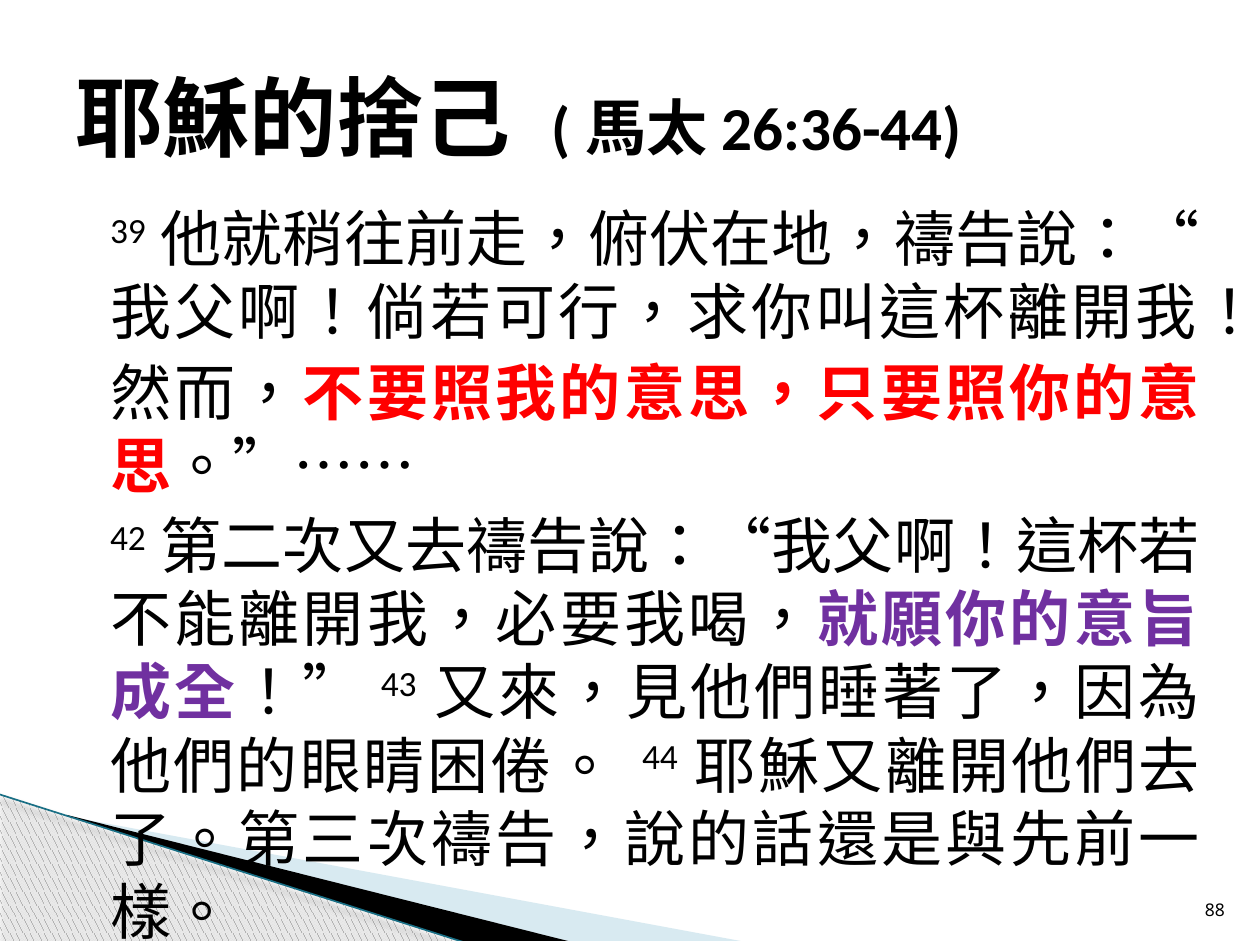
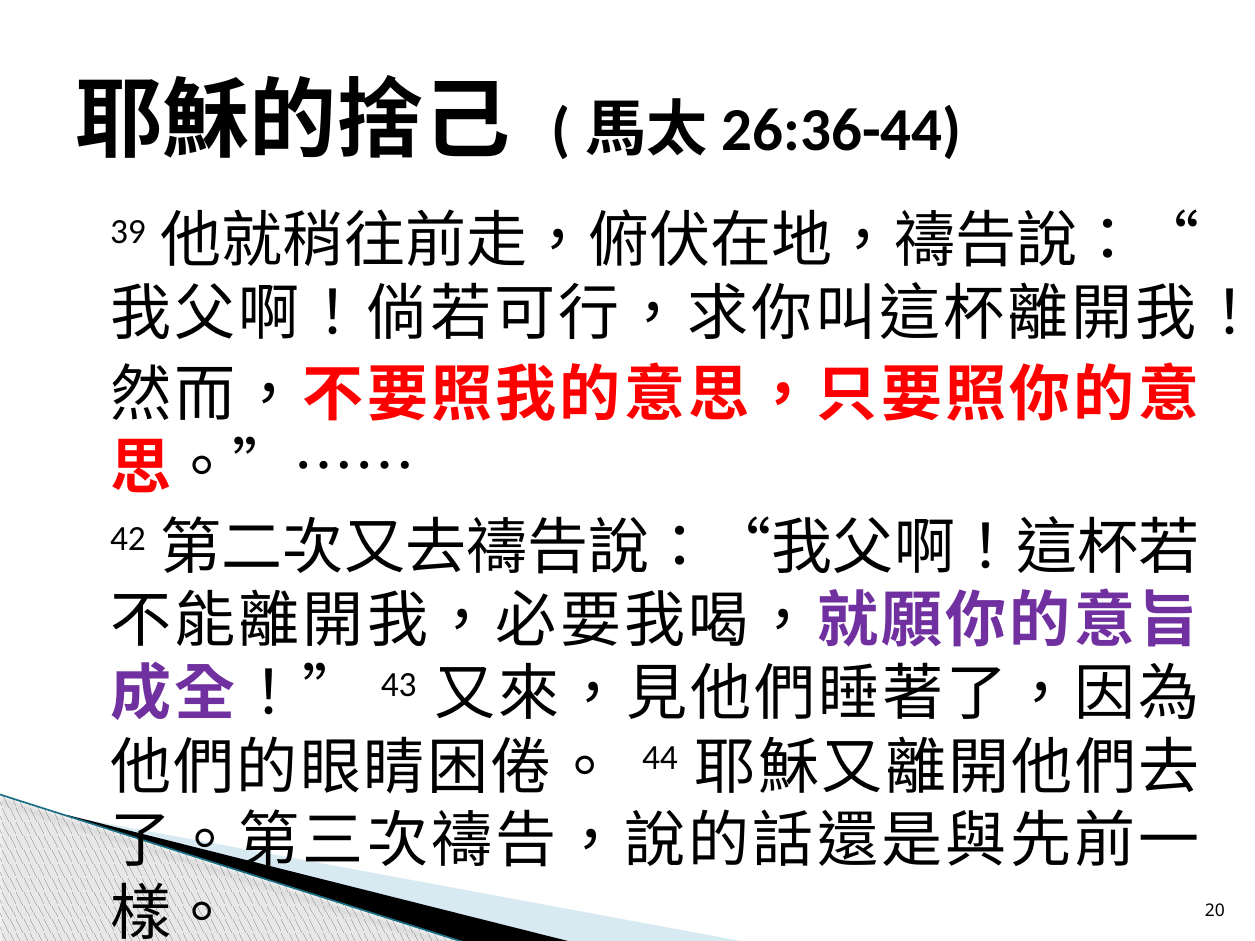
88: 88 -> 20
